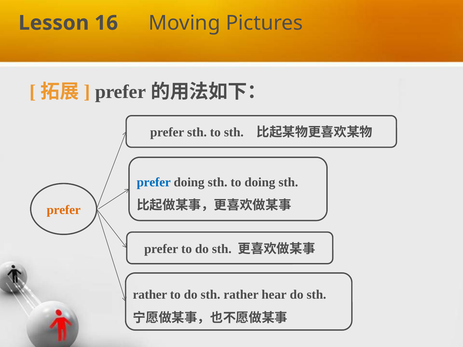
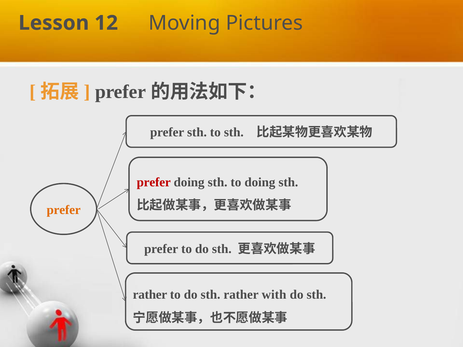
16: 16 -> 12
prefer at (154, 182) colour: blue -> red
hear: hear -> with
